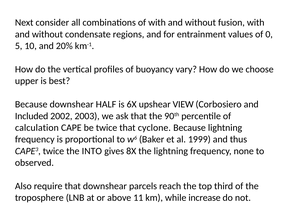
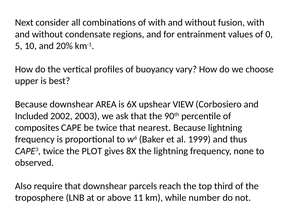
HALF: HALF -> AREA
calculation: calculation -> composites
cyclone: cyclone -> nearest
INTO: INTO -> PLOT
increase: increase -> number
